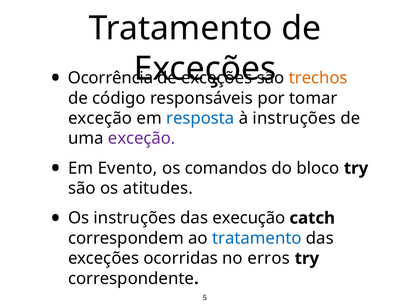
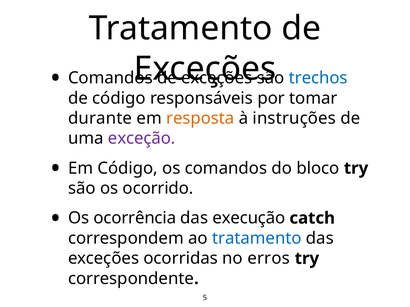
Ocorrência at (110, 78): Ocorrência -> Comandos
trechos colour: orange -> blue
exceção at (100, 118): exceção -> durante
resposta colour: blue -> orange
Em Evento: Evento -> Código
atitudes: atitudes -> ocorrido
Os instruções: instruções -> ocorrência
